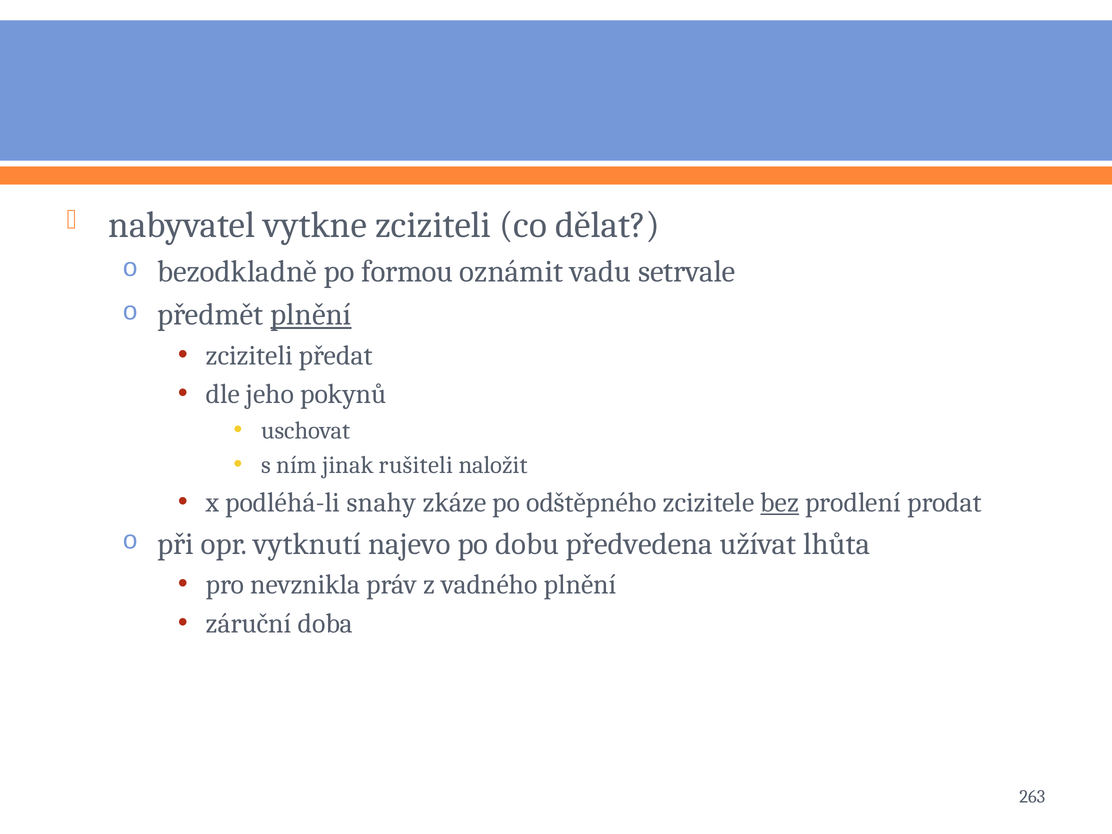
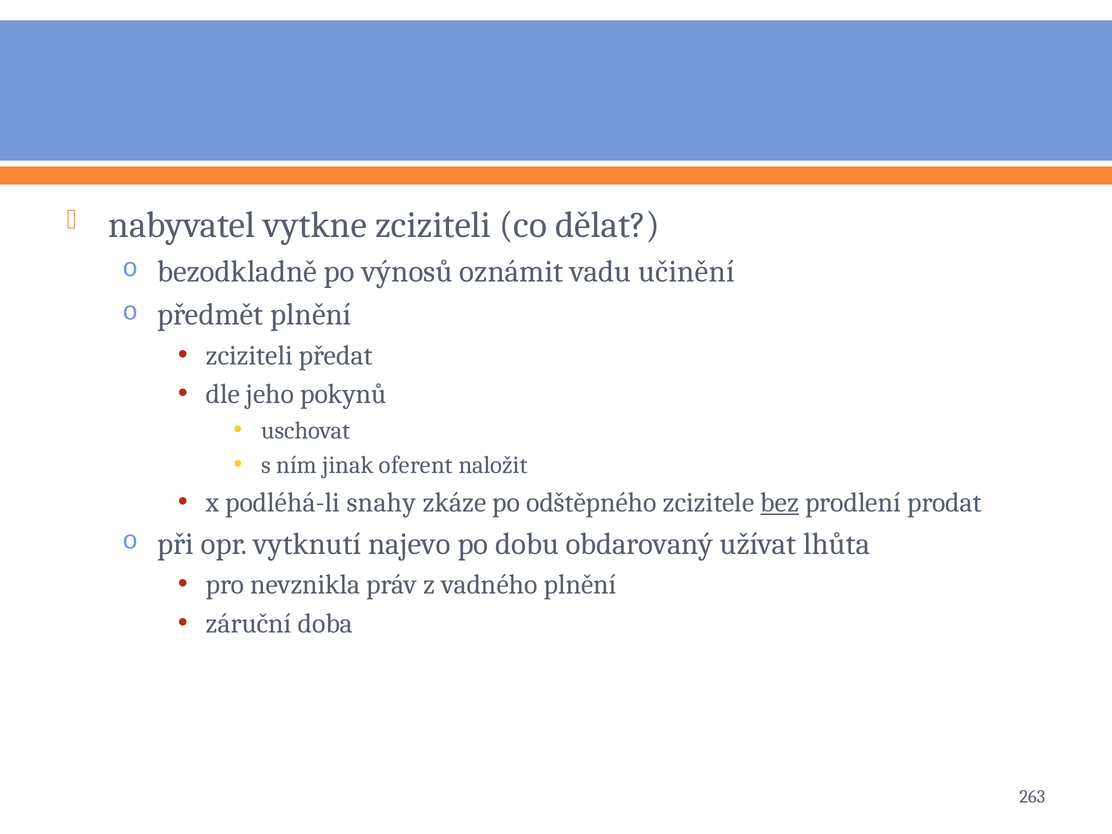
formou: formou -> výnosů
setrvale: setrvale -> učinění
plnění at (311, 315) underline: present -> none
rušiteli: rušiteli -> oferent
předvedena: předvedena -> obdarovaný
